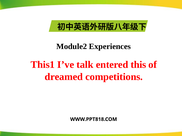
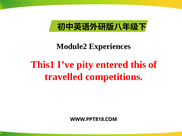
talk: talk -> pity
dreamed: dreamed -> travelled
